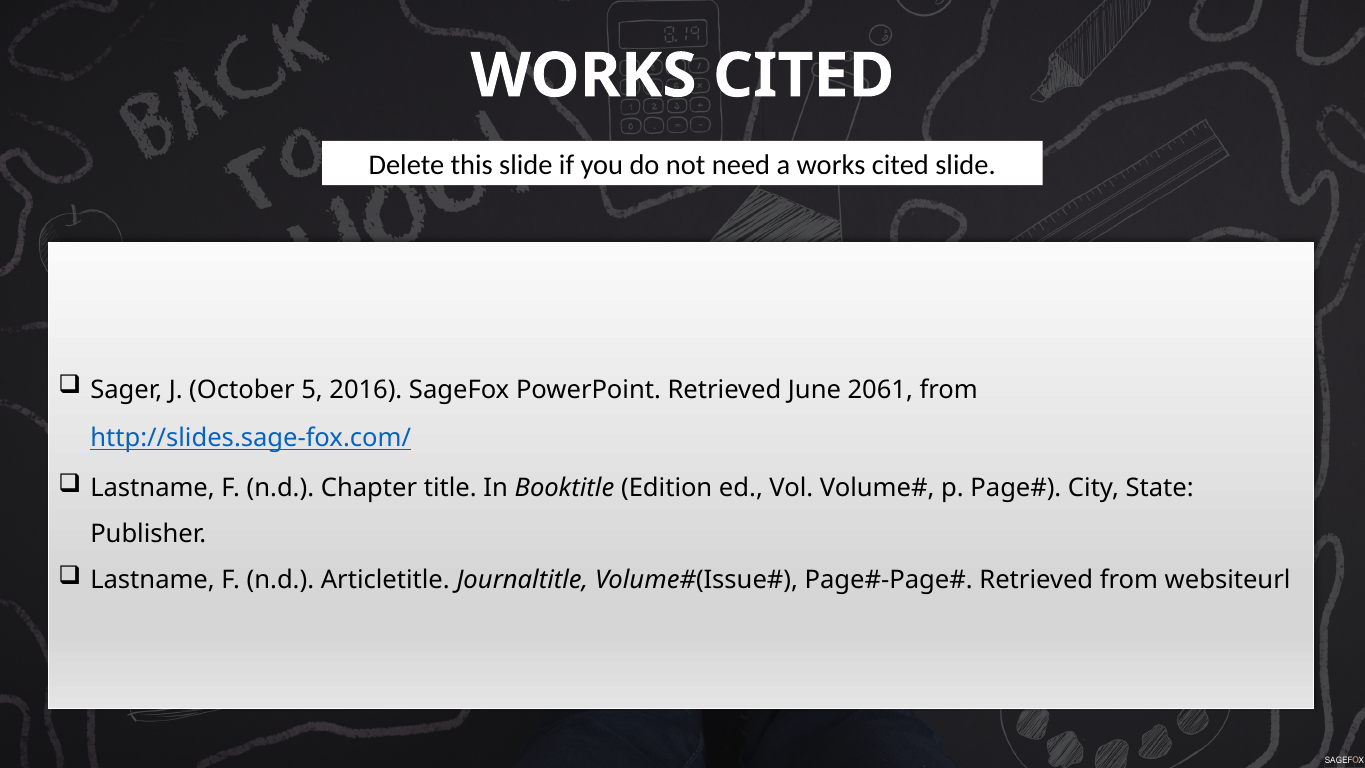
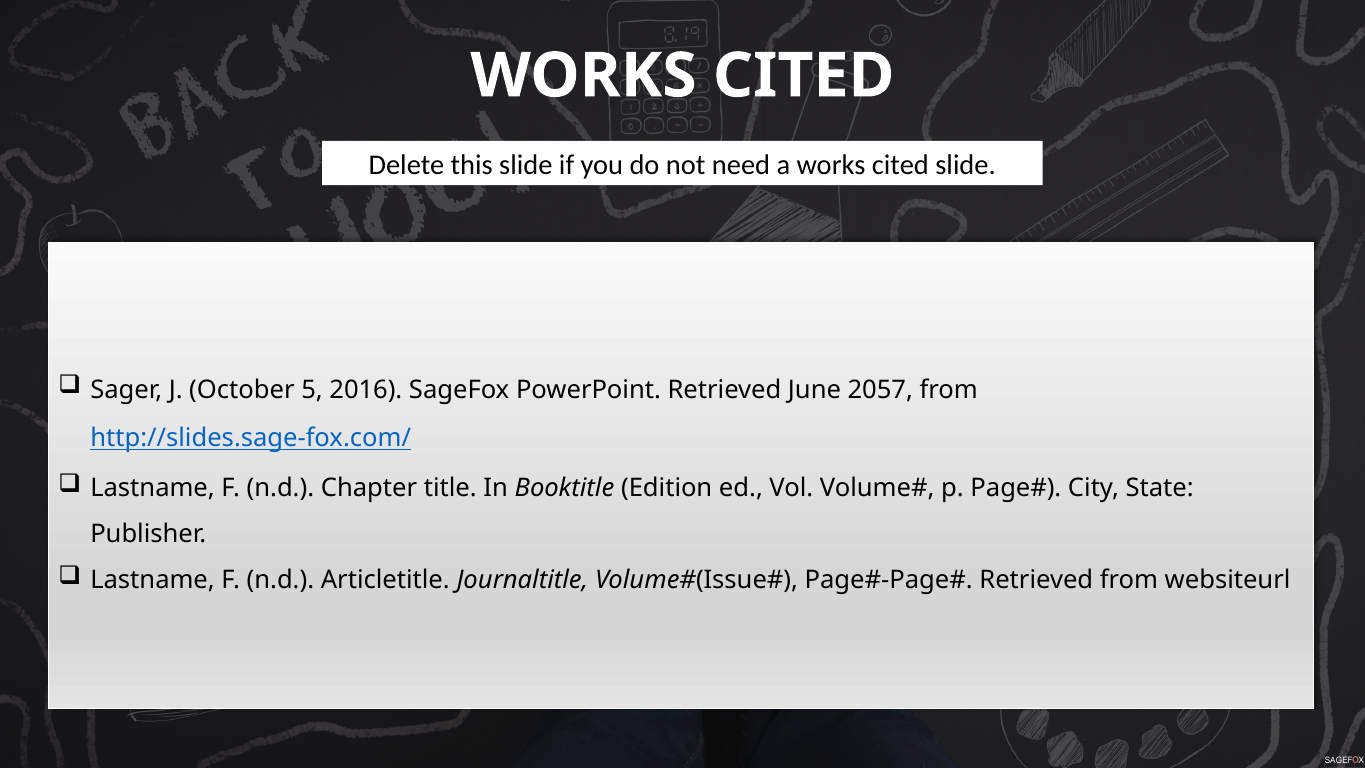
2061: 2061 -> 2057
